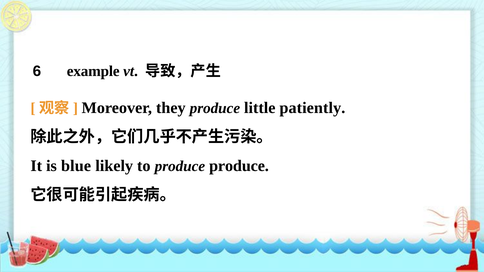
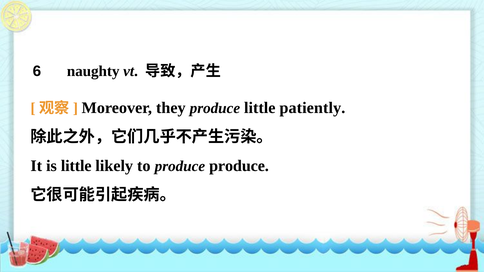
example: example -> naughty
is blue: blue -> little
